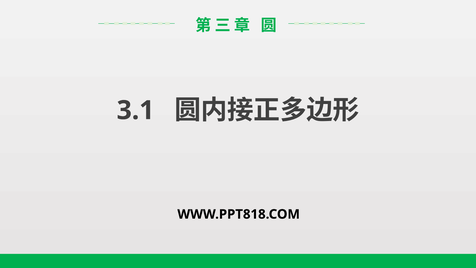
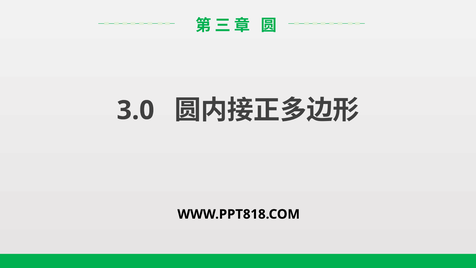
3.1: 3.1 -> 3.0
